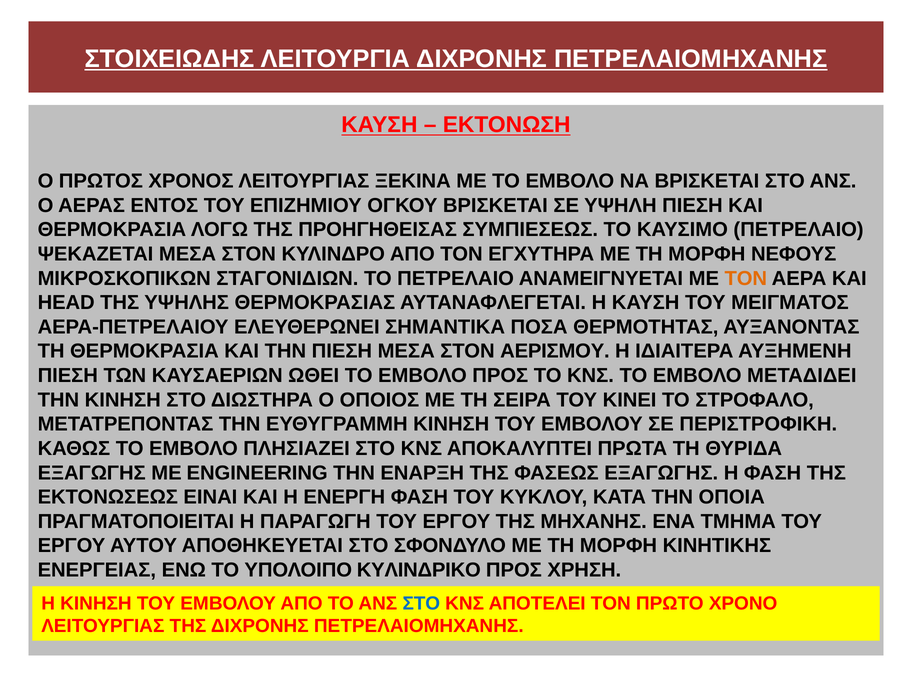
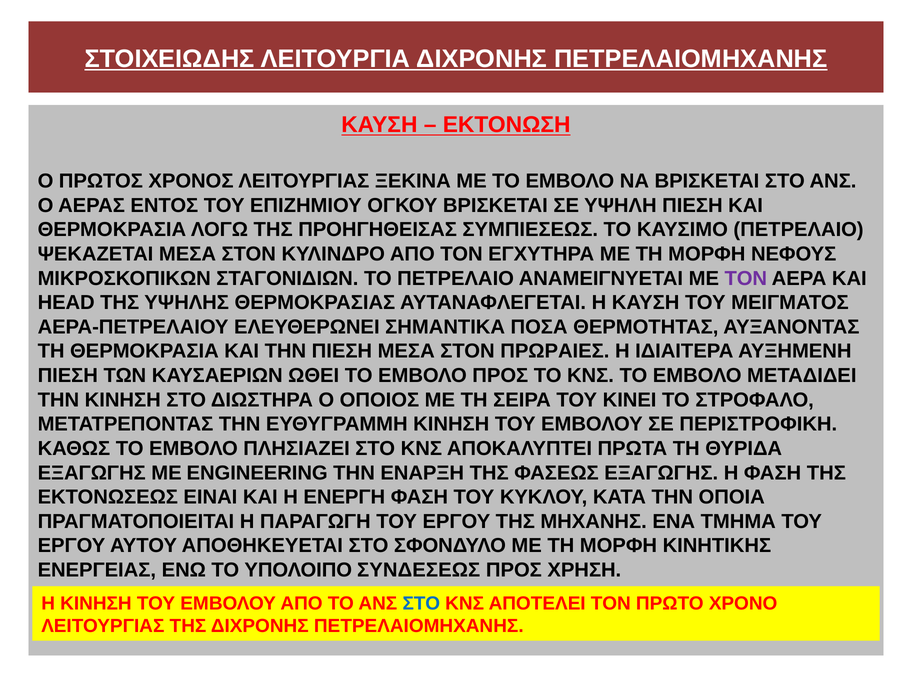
ΤΟΝ at (746, 278) colour: orange -> purple
ΑΕΡΙΣΜΟΥ: ΑΕΡΙΣΜΟΥ -> ΠΡΩΡΑΙΕΣ
ΚΥΛΙΝΔΡΙΚΟ: ΚΥΛΙΝΔΡΙΚΟ -> ΣΥΝΔΕΣΕΩΣ
